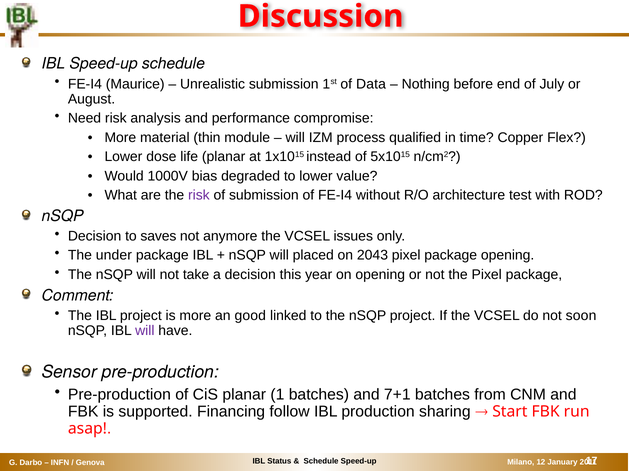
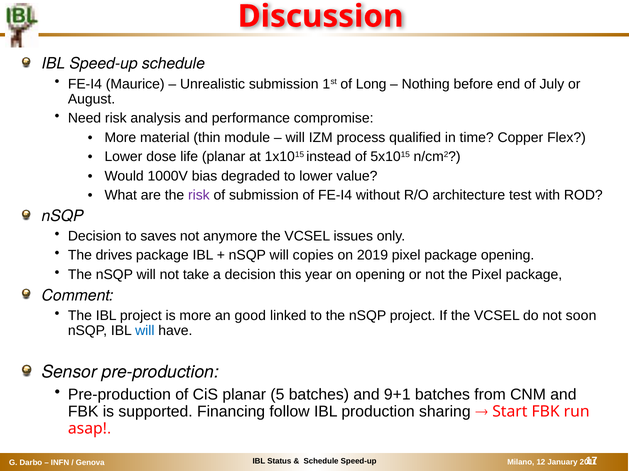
Data: Data -> Long
under: under -> drives
placed: placed -> copies
2043: 2043 -> 2019
will at (145, 331) colour: purple -> blue
1: 1 -> 5
7+1: 7+1 -> 9+1
